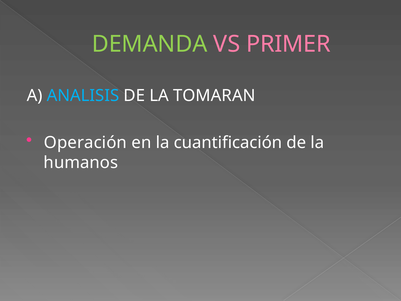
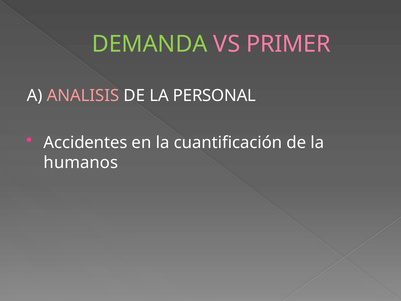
ANALISIS colour: light blue -> pink
TOMARAN: TOMARAN -> PERSONAL
Operación: Operación -> Accidentes
